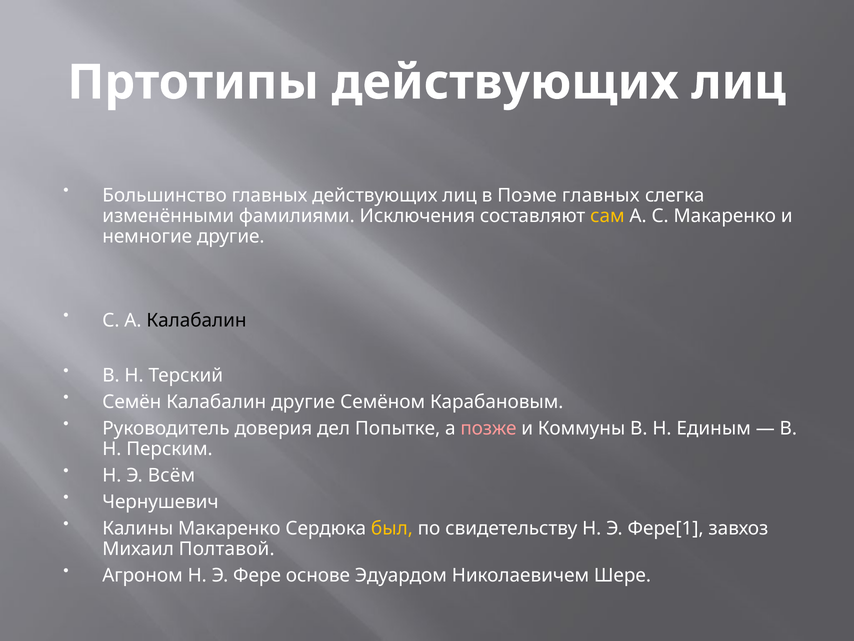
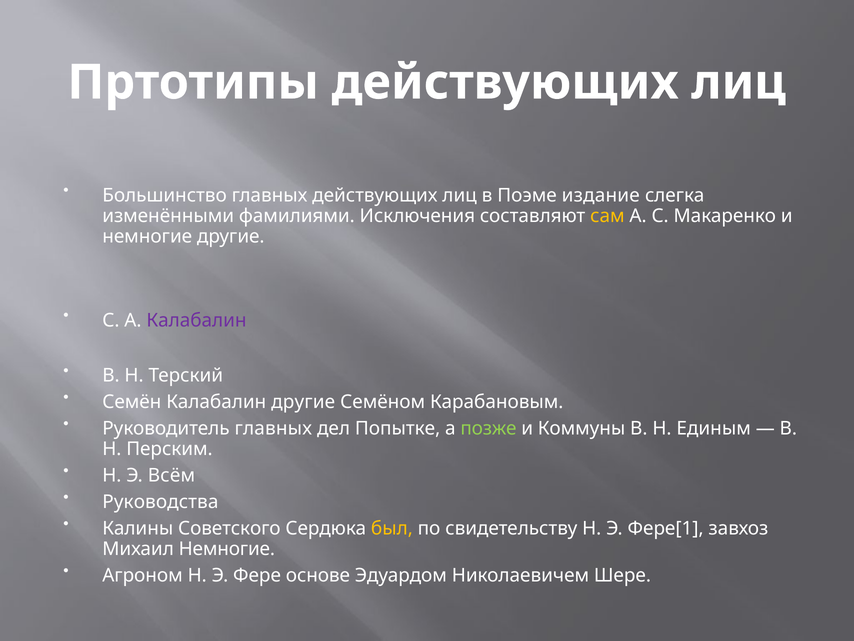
Поэме главных: главных -> издание
Калабалин at (196, 320) colour: black -> purple
Руководитель доверия: доверия -> главных
позже colour: pink -> light green
Чернушевич: Чернушевич -> Руководства
Калины Макаренко: Макаренко -> Советского
Михаил Полтавой: Полтавой -> Немногие
